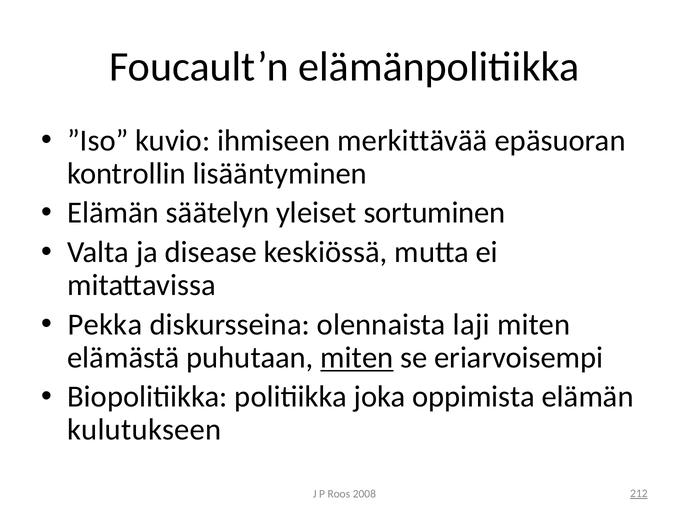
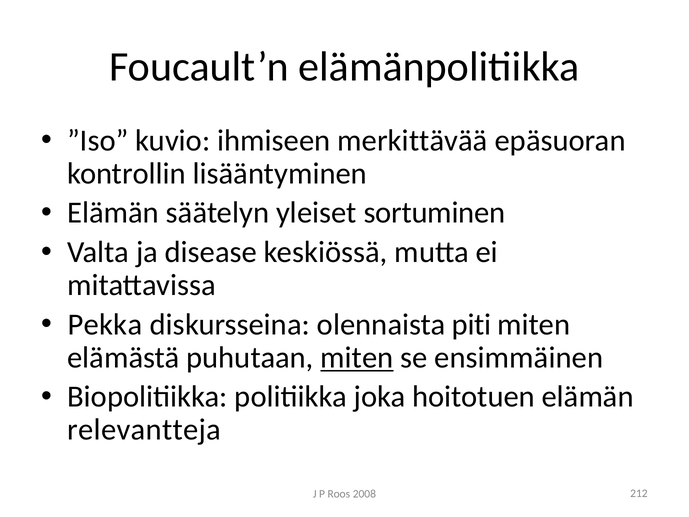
laji: laji -> piti
eriarvoisempi: eriarvoisempi -> ensimmäinen
oppimista: oppimista -> hoitotuen
kulutukseen: kulutukseen -> relevantteja
212 underline: present -> none
